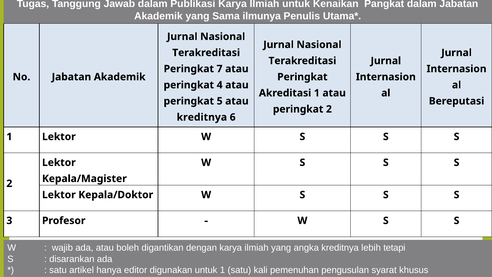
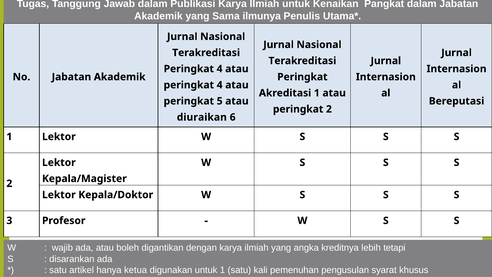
7 at (220, 69): 7 -> 4
kreditnya at (202, 117): kreditnya -> diuraikan
editor: editor -> ketua
